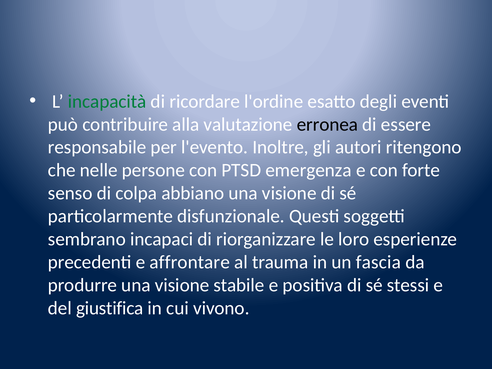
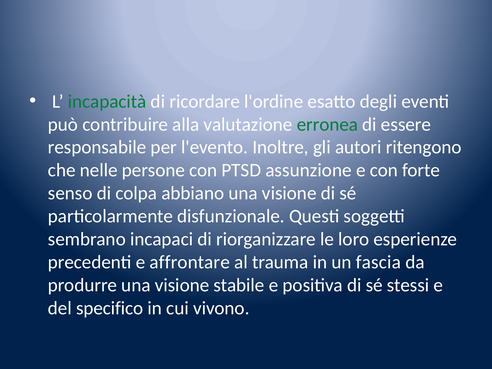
erronea colour: black -> green
emergenza: emergenza -> assunzione
giustifica: giustifica -> specifico
